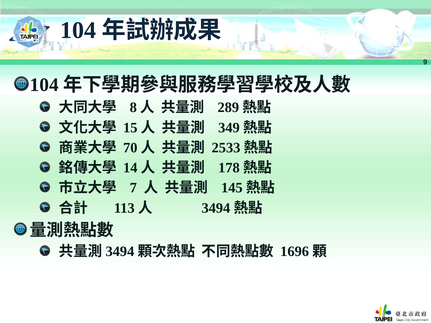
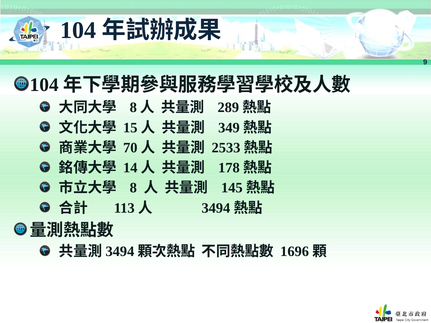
7: 7 -> 8
